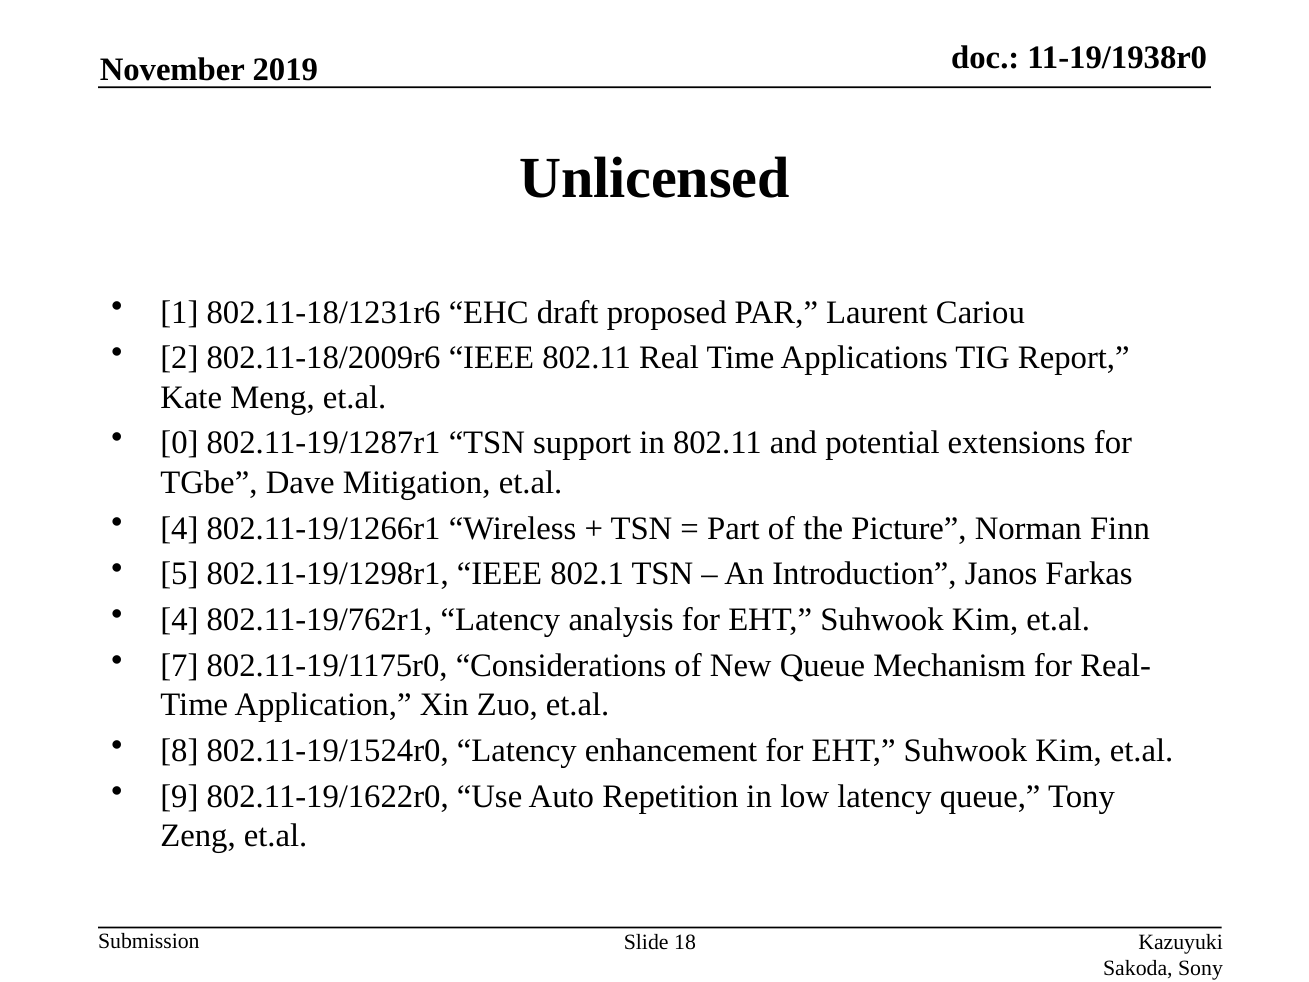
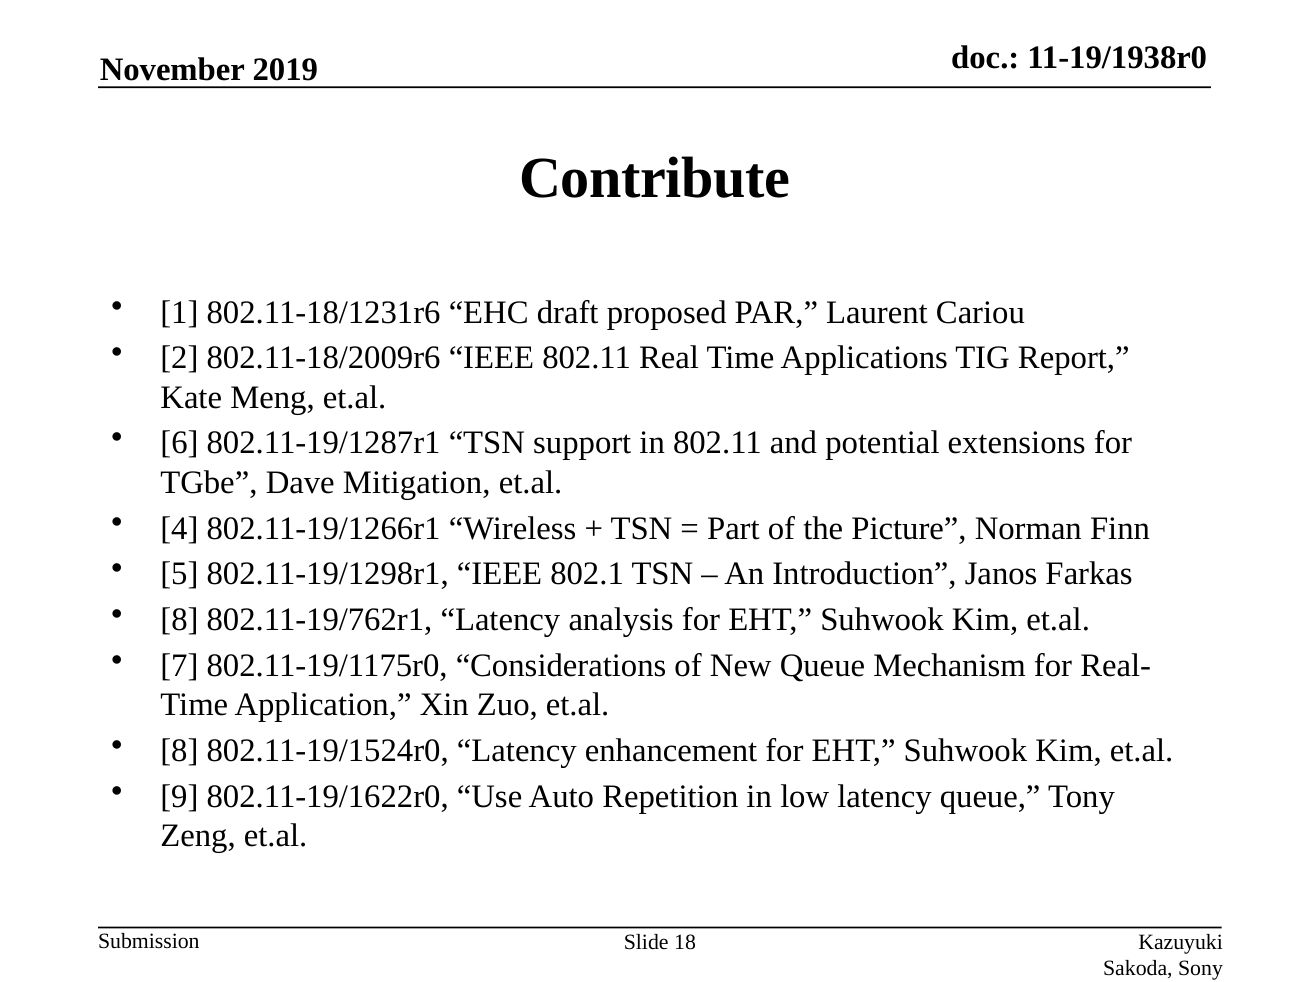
Unlicensed: Unlicensed -> Contribute
0: 0 -> 6
4 at (179, 620): 4 -> 8
